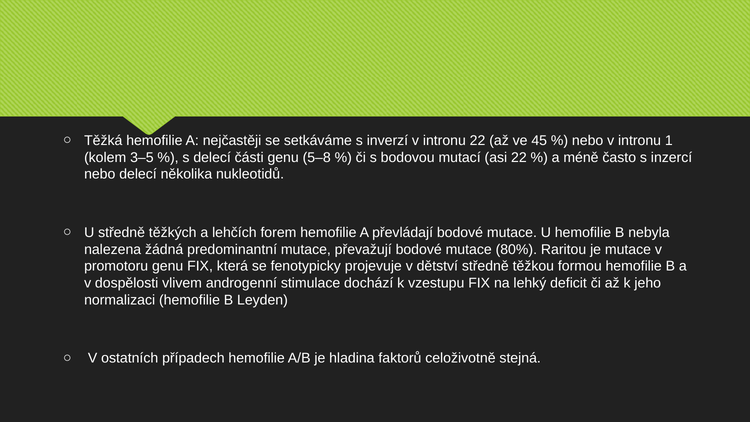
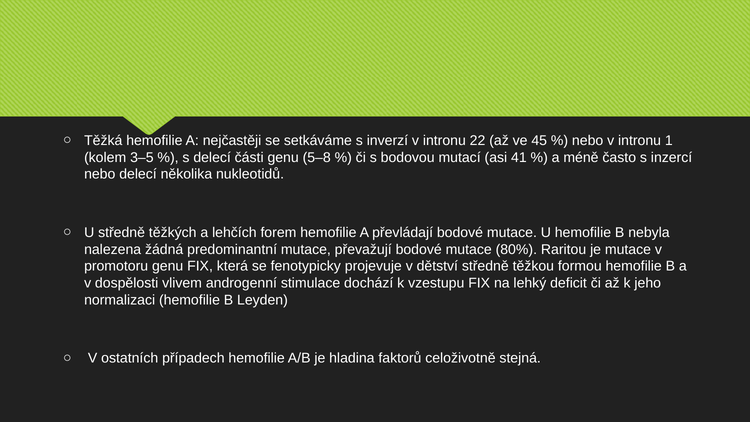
asi 22: 22 -> 41
